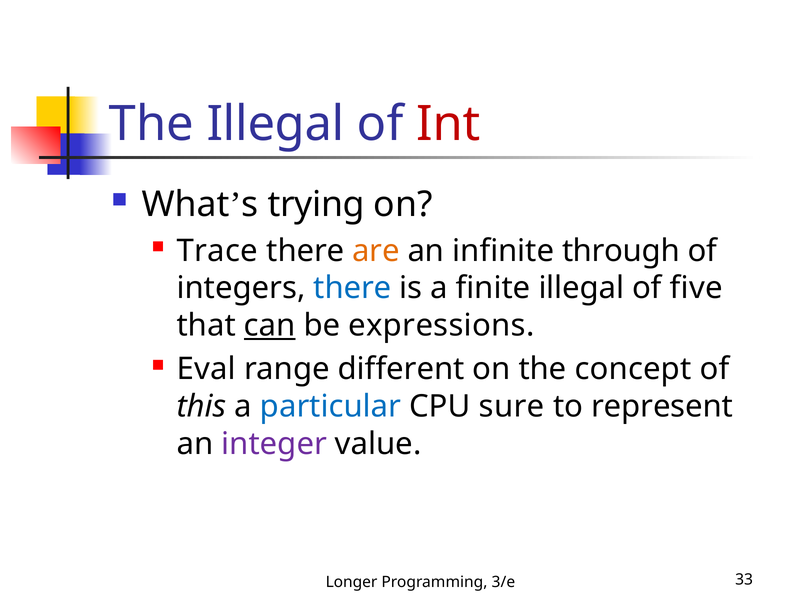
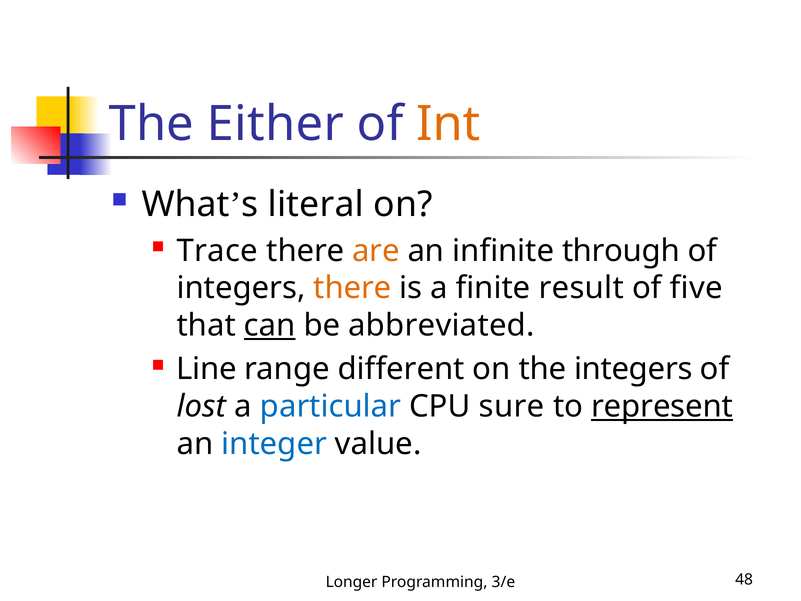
The Illegal: Illegal -> Either
Int colour: red -> orange
trying: trying -> literal
there at (352, 288) colour: blue -> orange
finite illegal: illegal -> result
expressions: expressions -> abbreviated
Eval: Eval -> Line
the concept: concept -> integers
this: this -> lost
represent underline: none -> present
integer colour: purple -> blue
33: 33 -> 48
